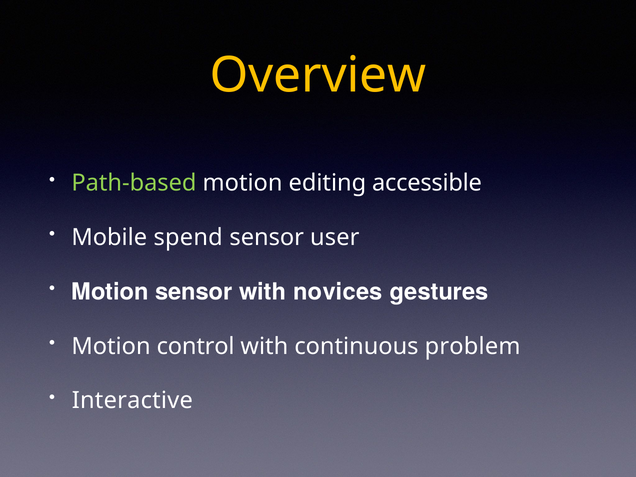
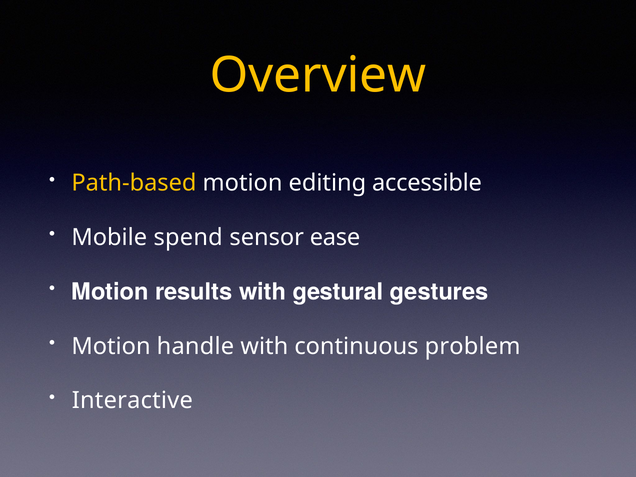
Path-based colour: light green -> yellow
user: user -> ease
Motion sensor: sensor -> results
novices: novices -> gestural
control: control -> handle
